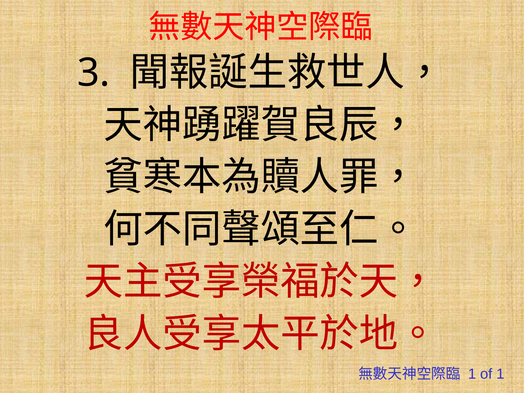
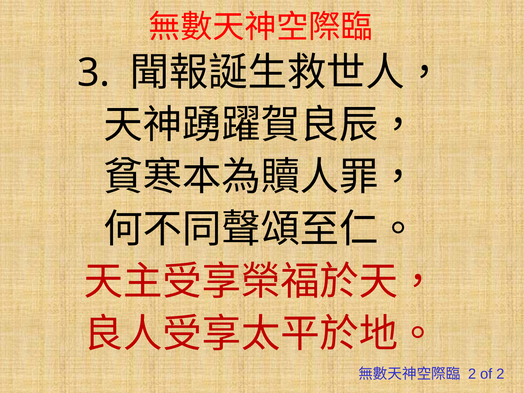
1 at (472, 374): 1 -> 2
of 1: 1 -> 2
